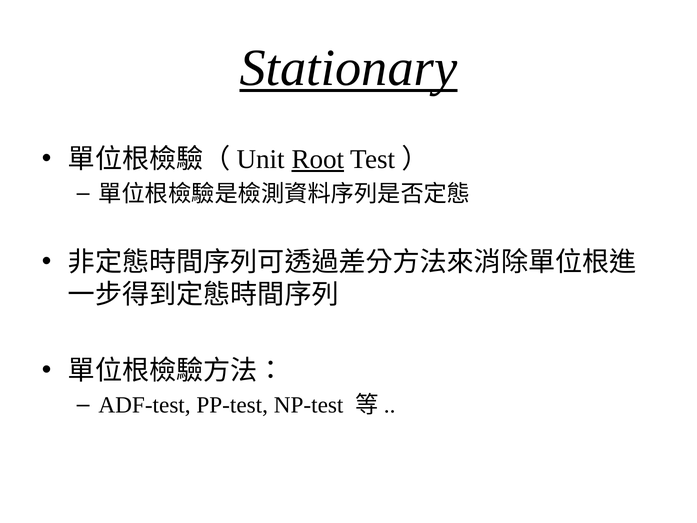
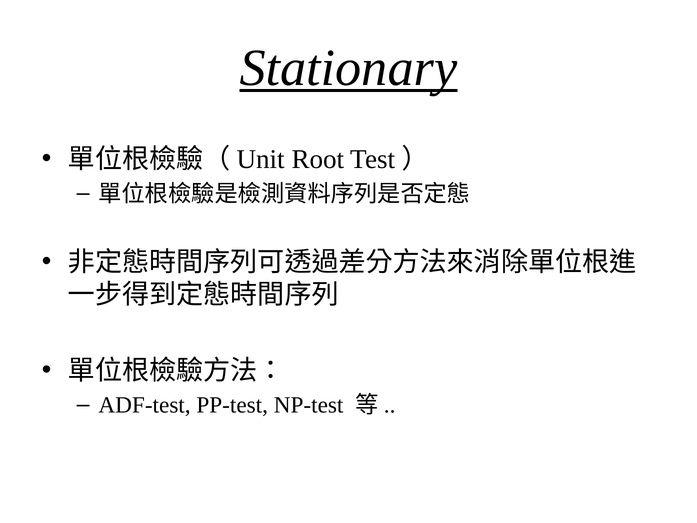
Root underline: present -> none
